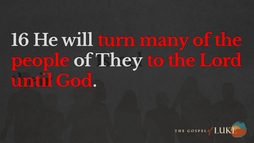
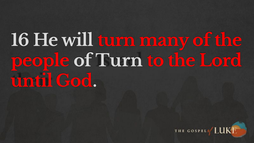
of They: They -> Turn
